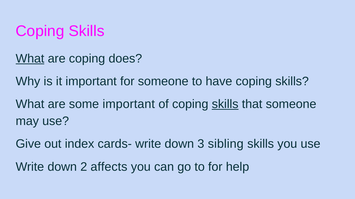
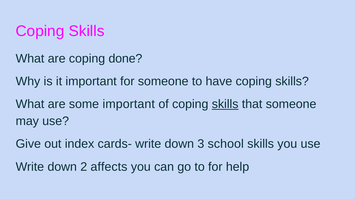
What at (30, 59) underline: present -> none
does: does -> done
sibling: sibling -> school
